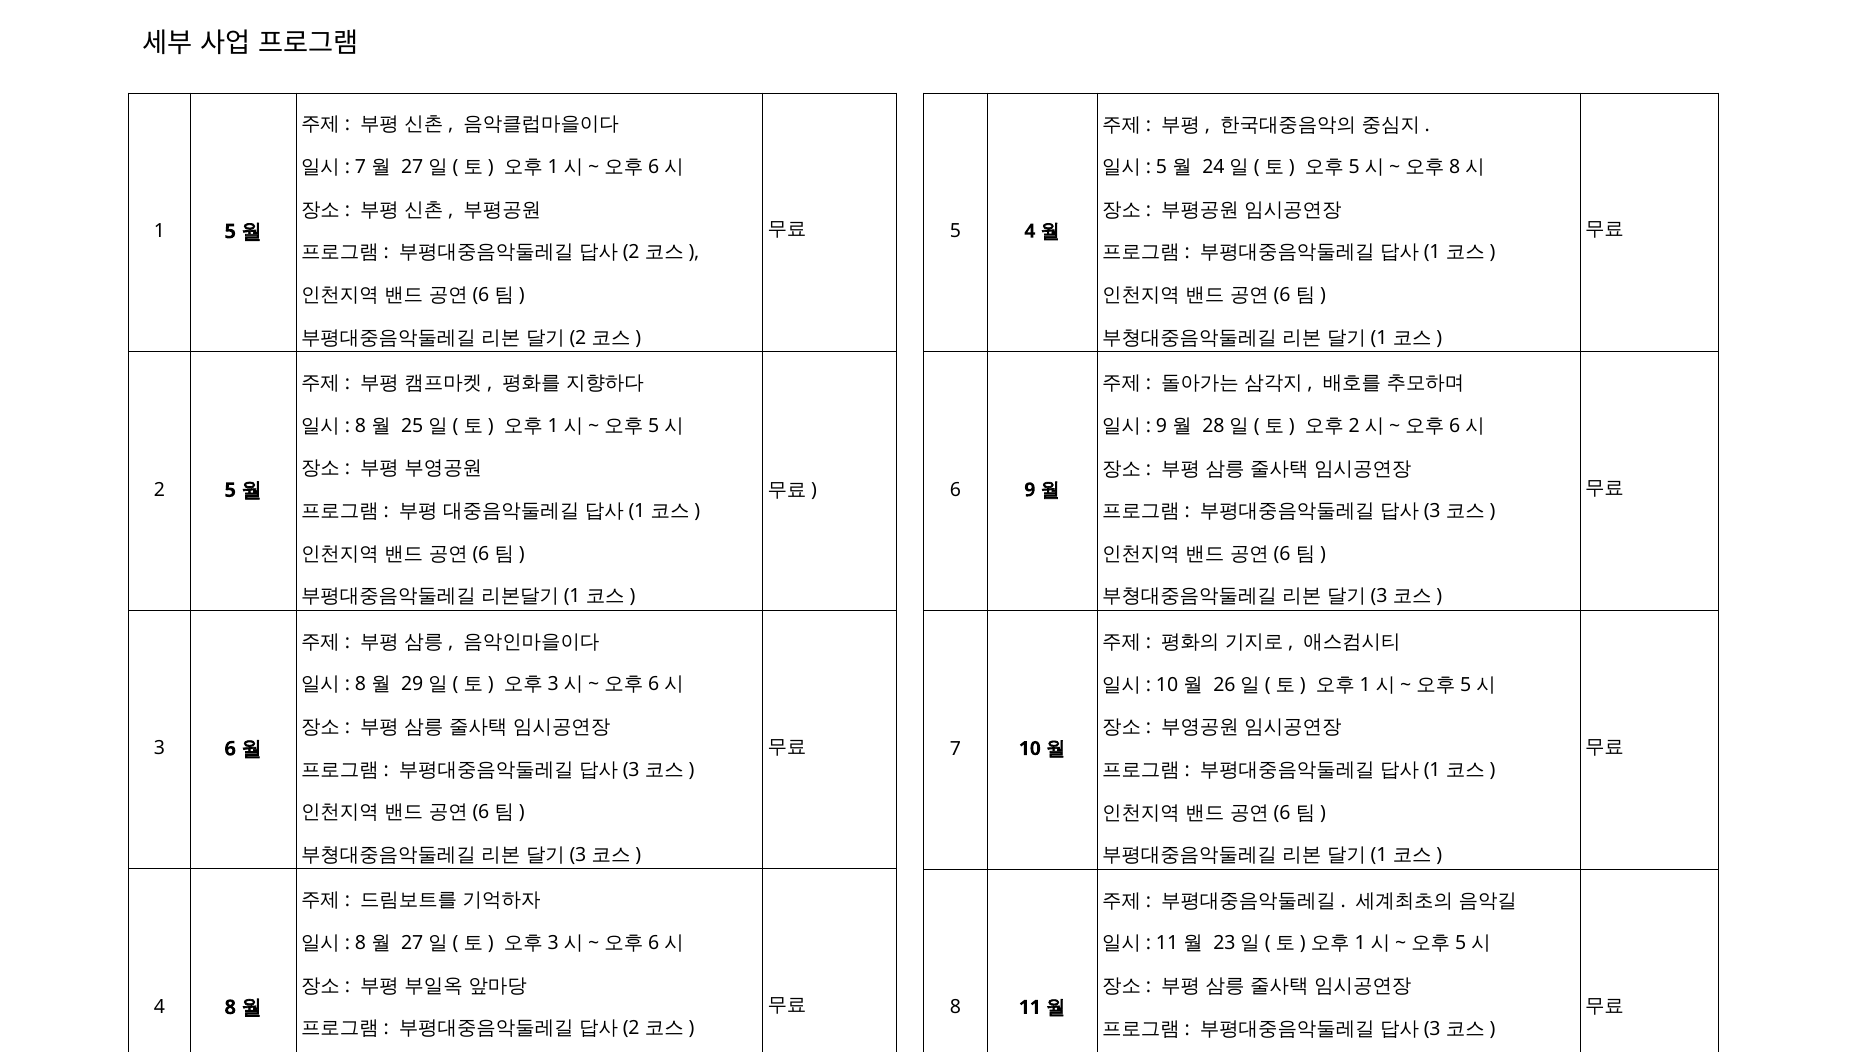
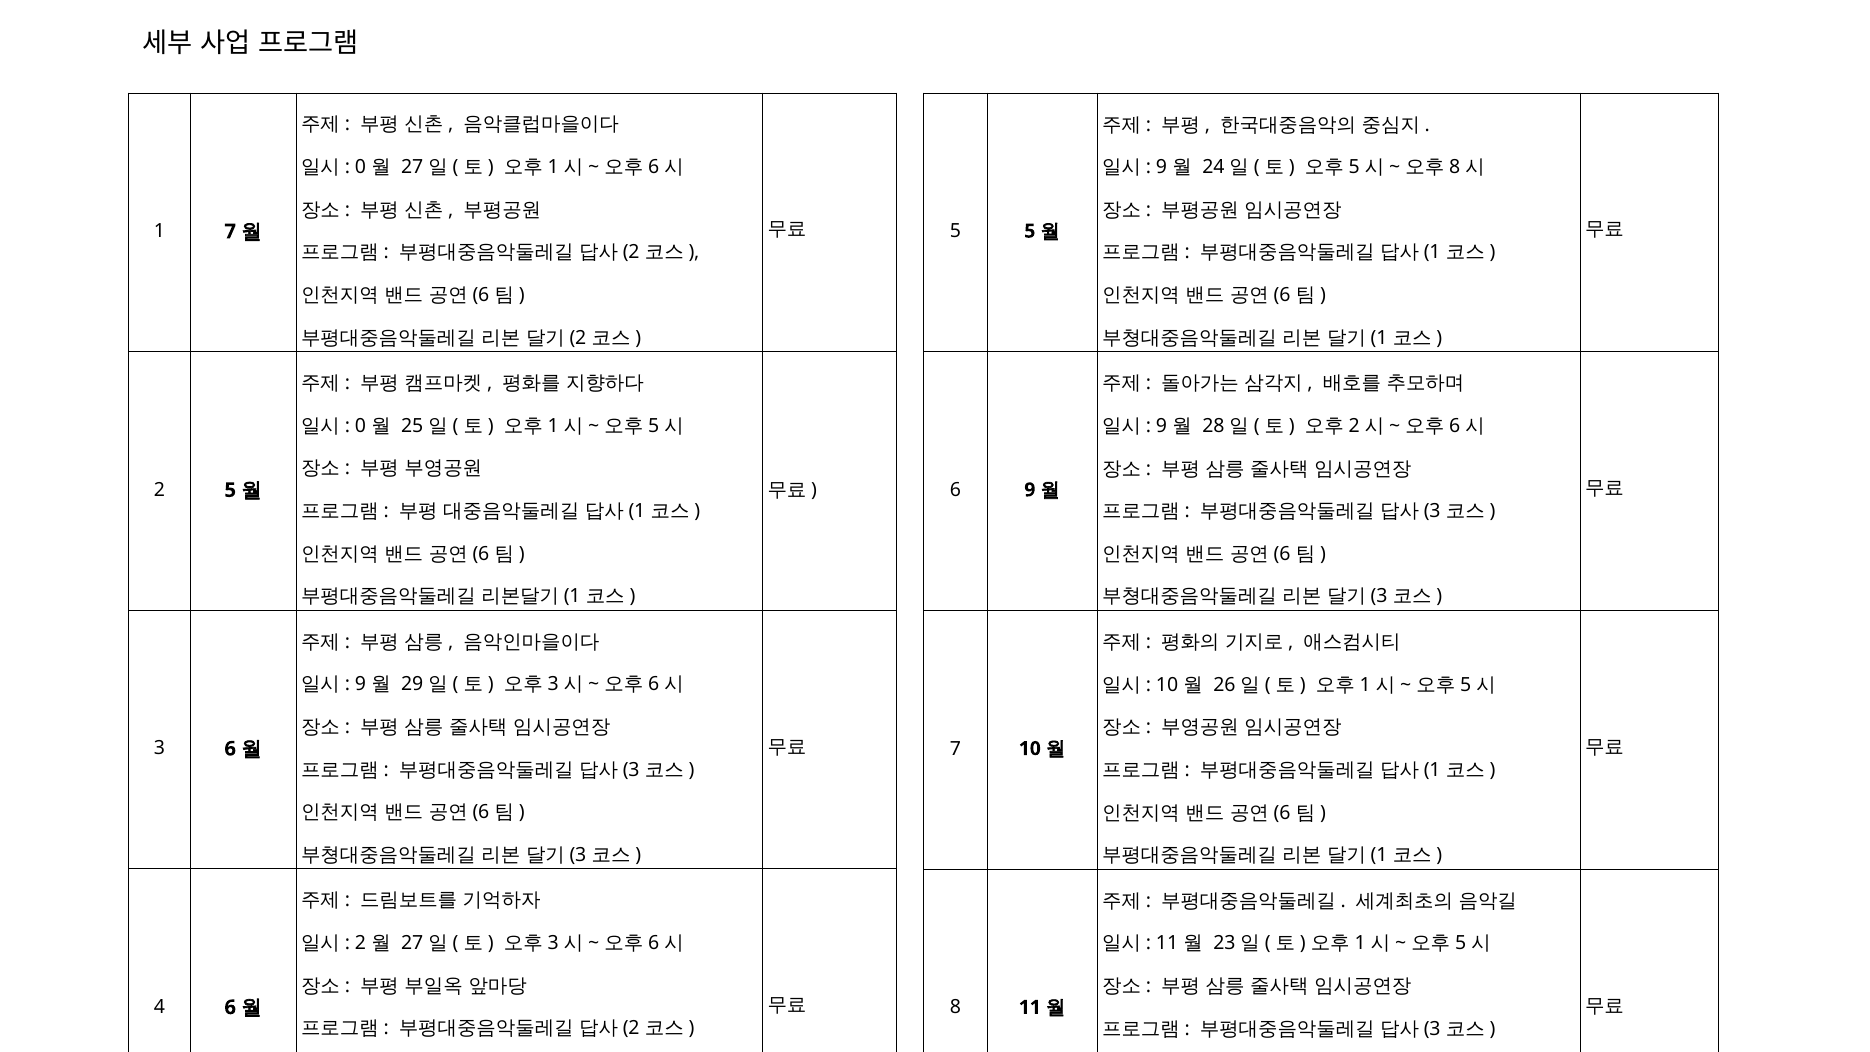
7 at (360, 167): 7 -> 0
5 at (1161, 167): 5 -> 9
1 5: 5 -> 7
5 4: 4 -> 5
8 at (360, 426): 8 -> 0
8 at (360, 684): 8 -> 9
8 at (360, 943): 8 -> 2
4 8: 8 -> 6
